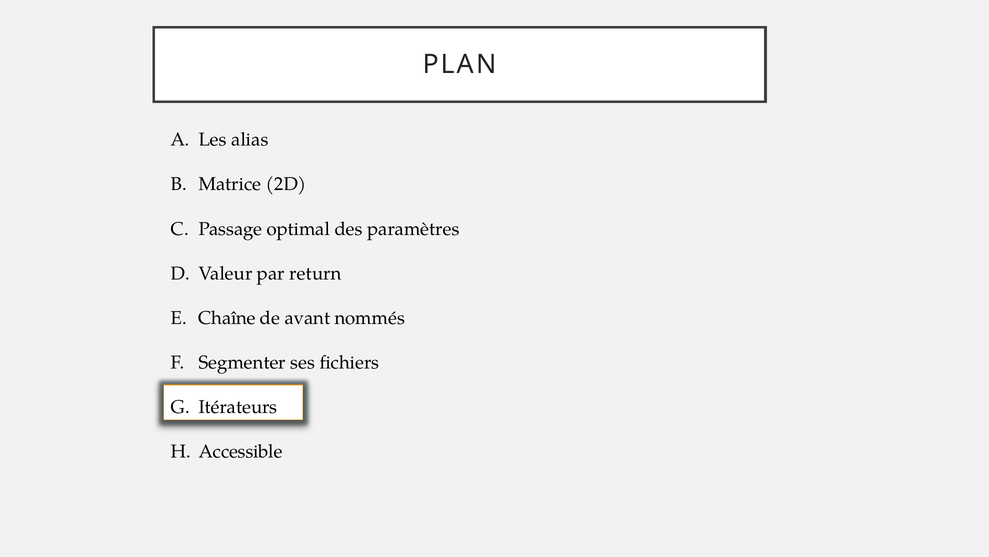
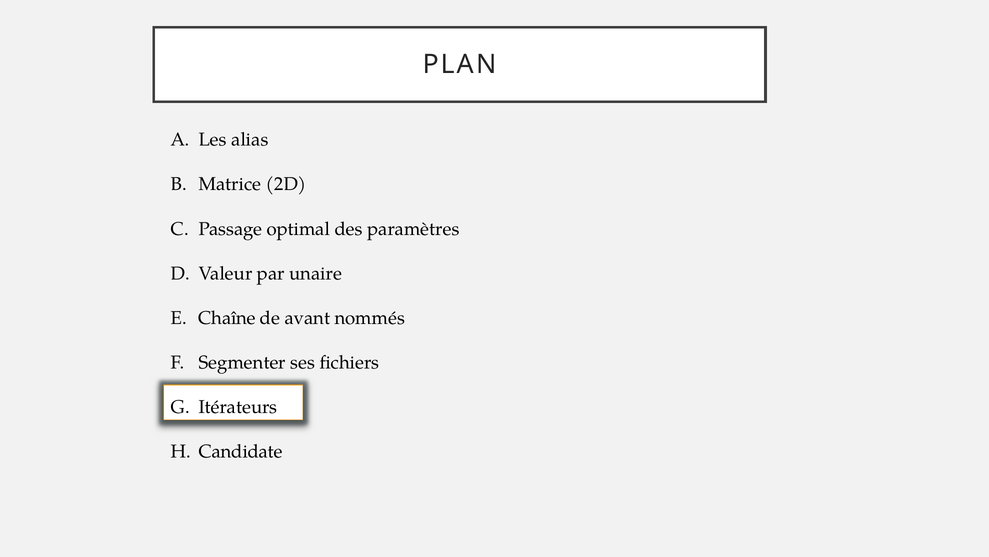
return: return -> unaire
Accessible: Accessible -> Candidate
